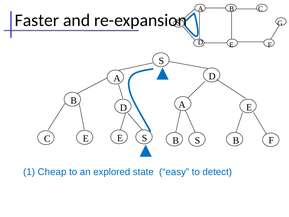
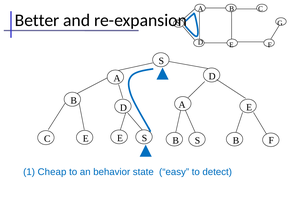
Faster: Faster -> Better
explored: explored -> behavior
